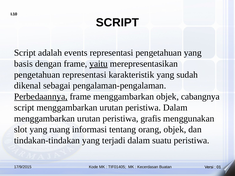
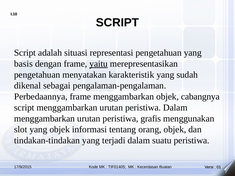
events: events -> situasi
pengetahuan representasi: representasi -> menyatakan
Perbedaannya underline: present -> none
yang ruang: ruang -> objek
